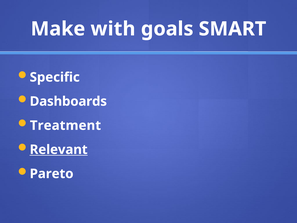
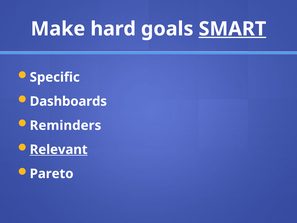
with: with -> hard
SMART underline: none -> present
Treatment: Treatment -> Reminders
